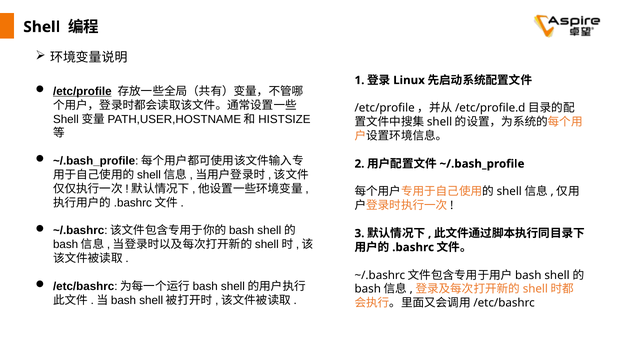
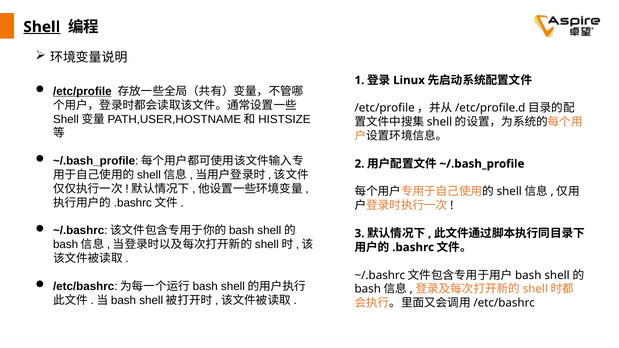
Shell underline: none -> present
